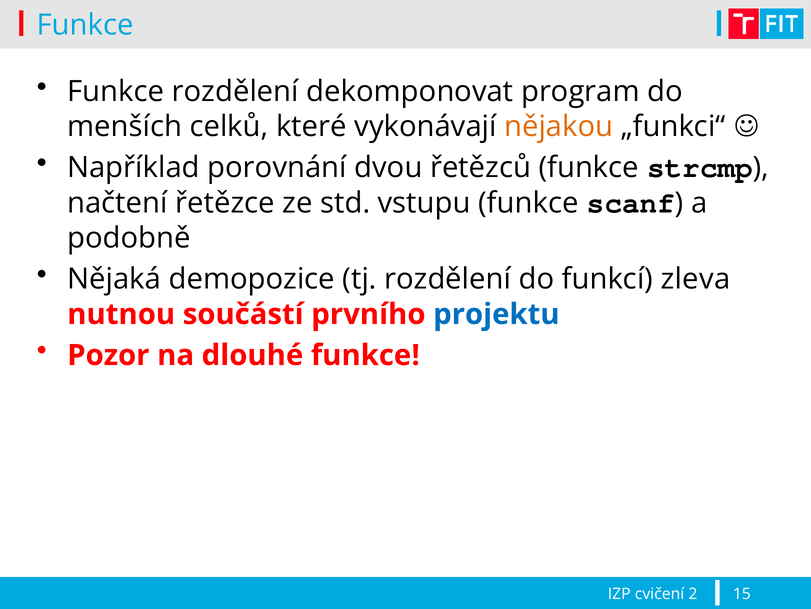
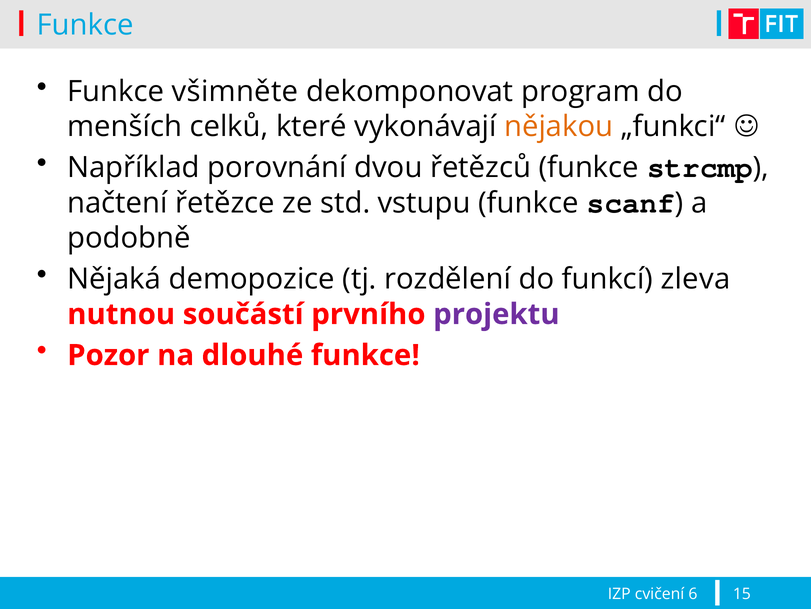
Funkce rozdělení: rozdělení -> všimněte
projektu colour: blue -> purple
2: 2 -> 6
